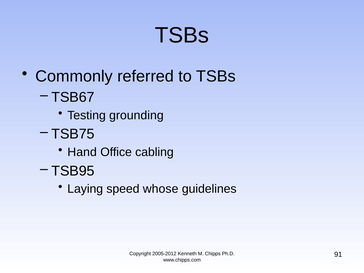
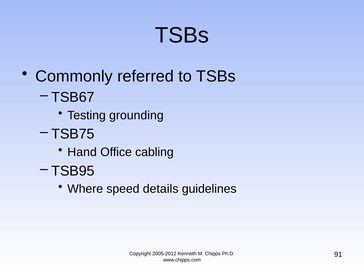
Laying: Laying -> Where
whose: whose -> details
